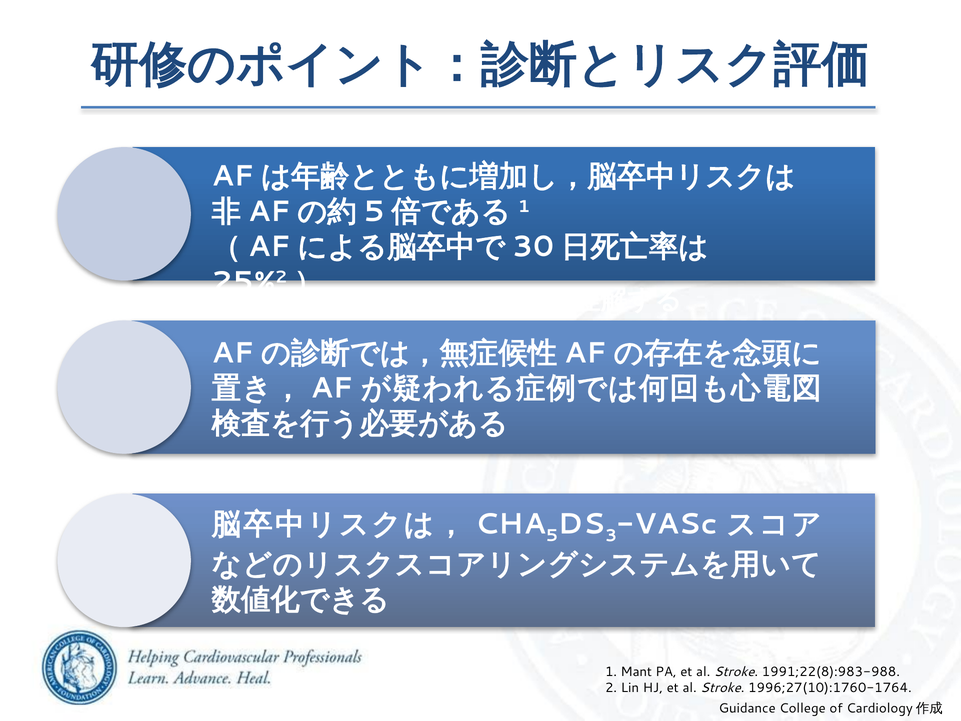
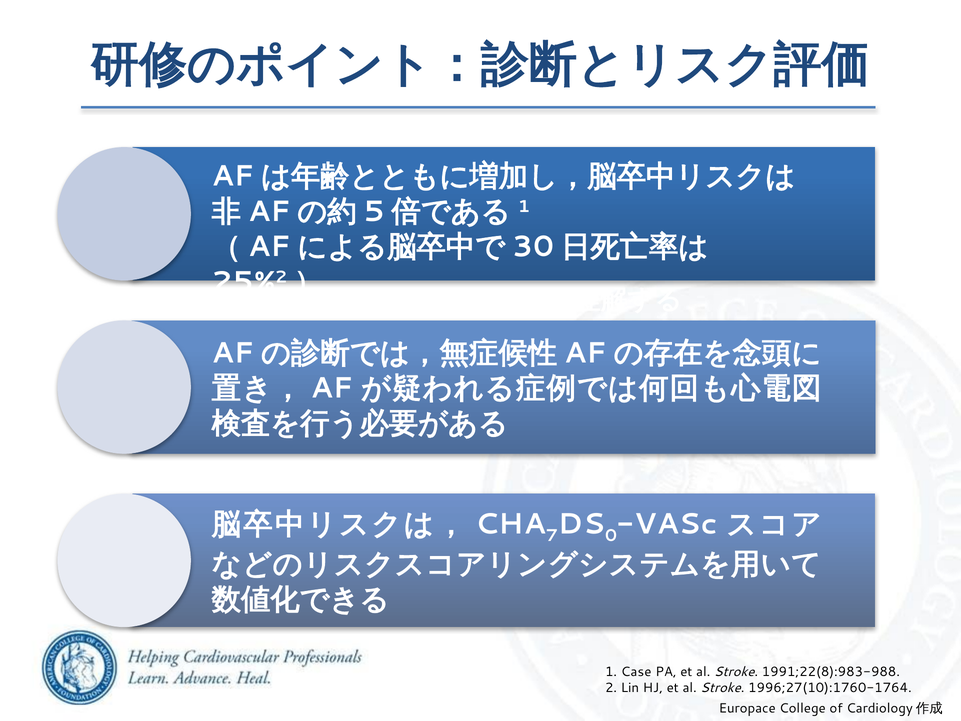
5: 5 -> 7
3: 3 -> 0
Mant: Mant -> Case
Guidance: Guidance -> Europace
